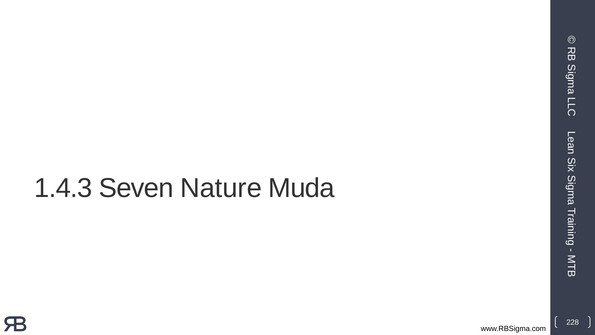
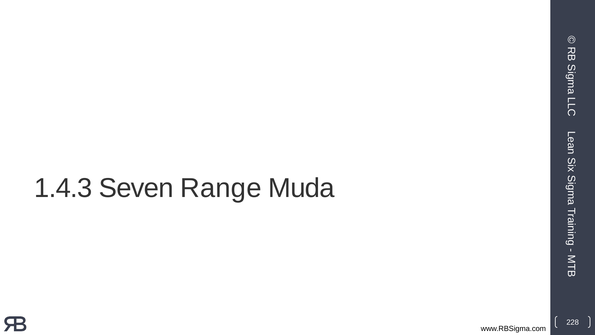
Nature: Nature -> Range
